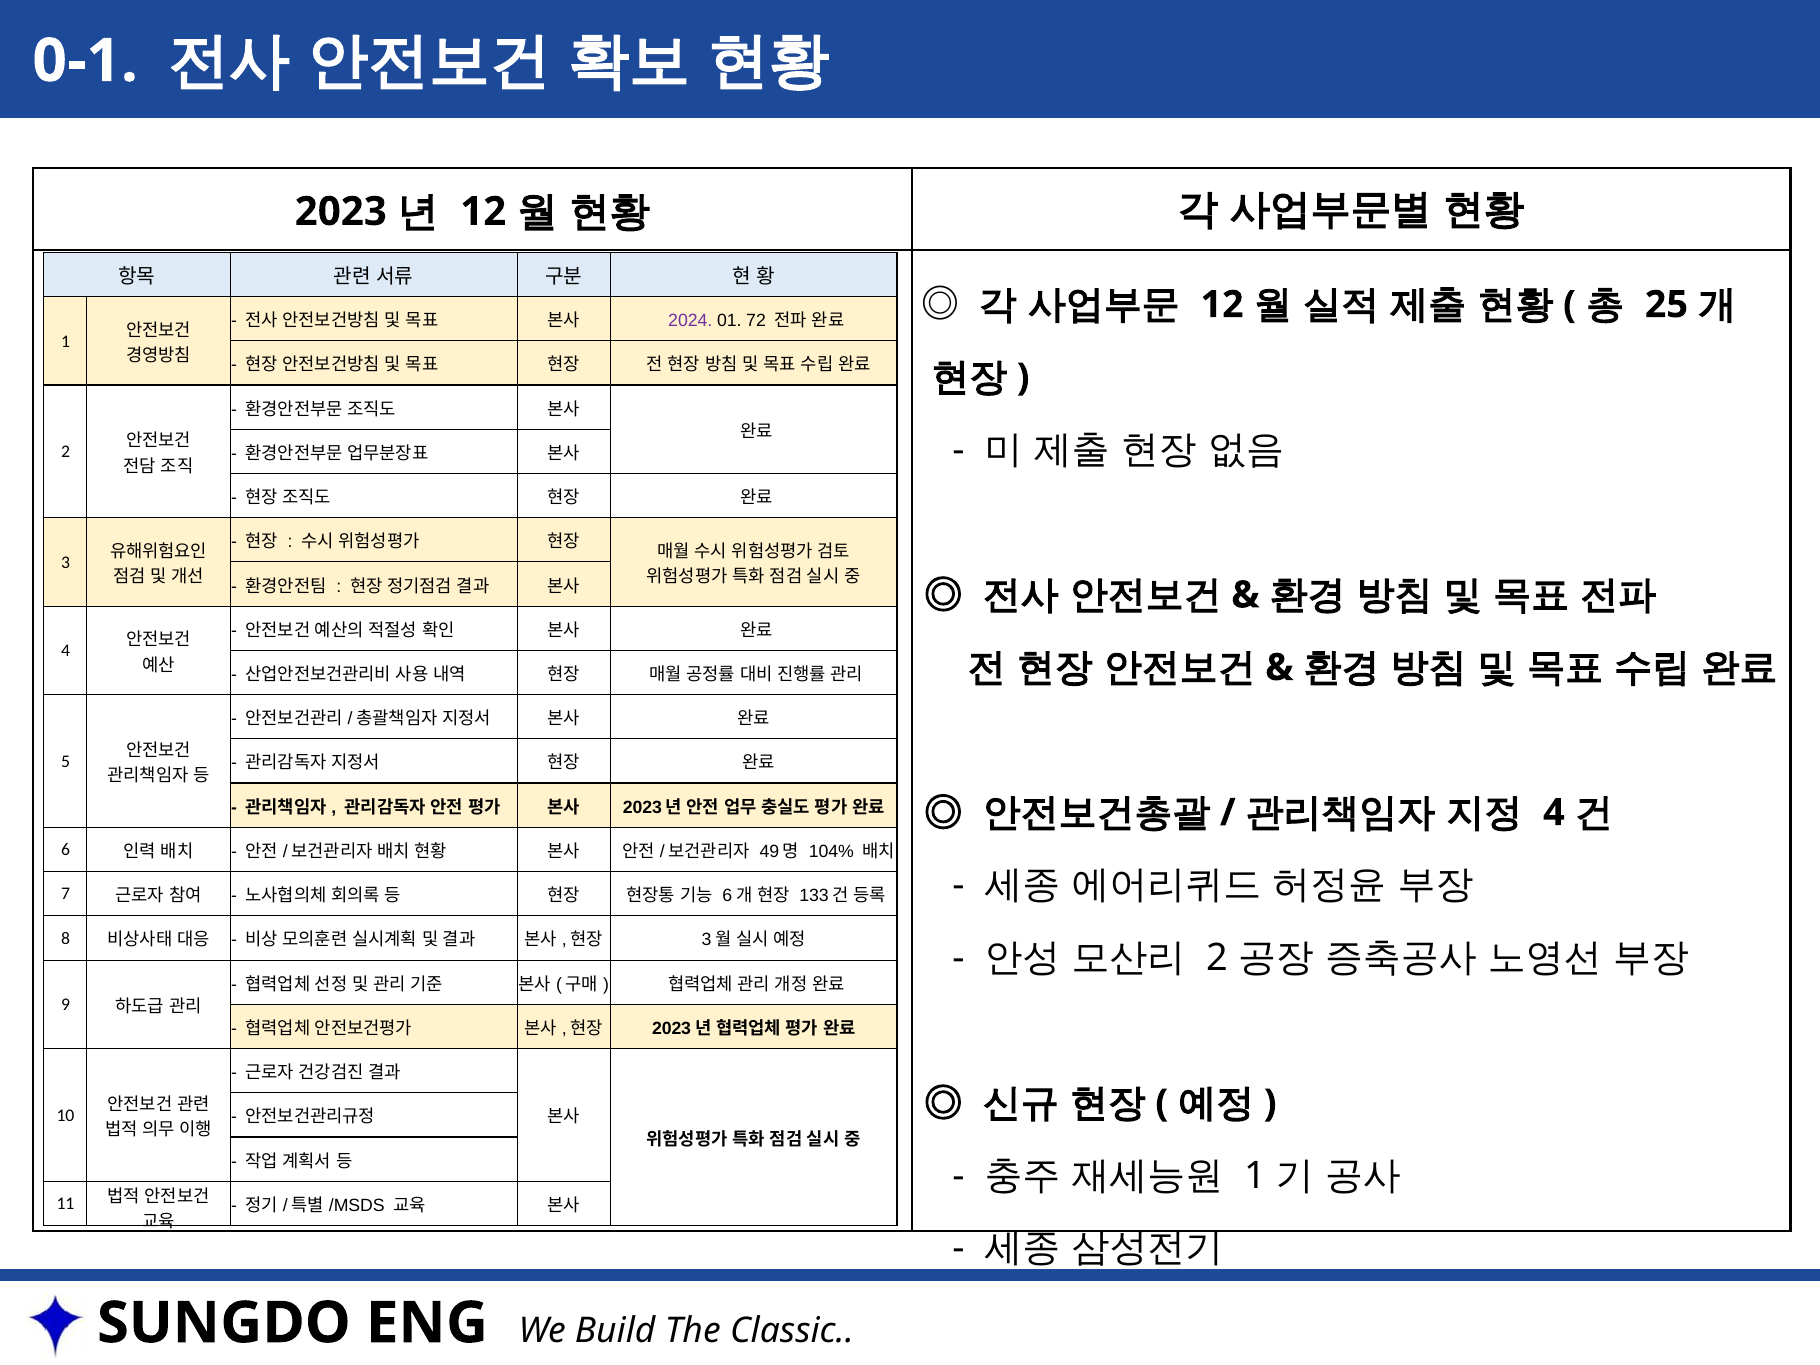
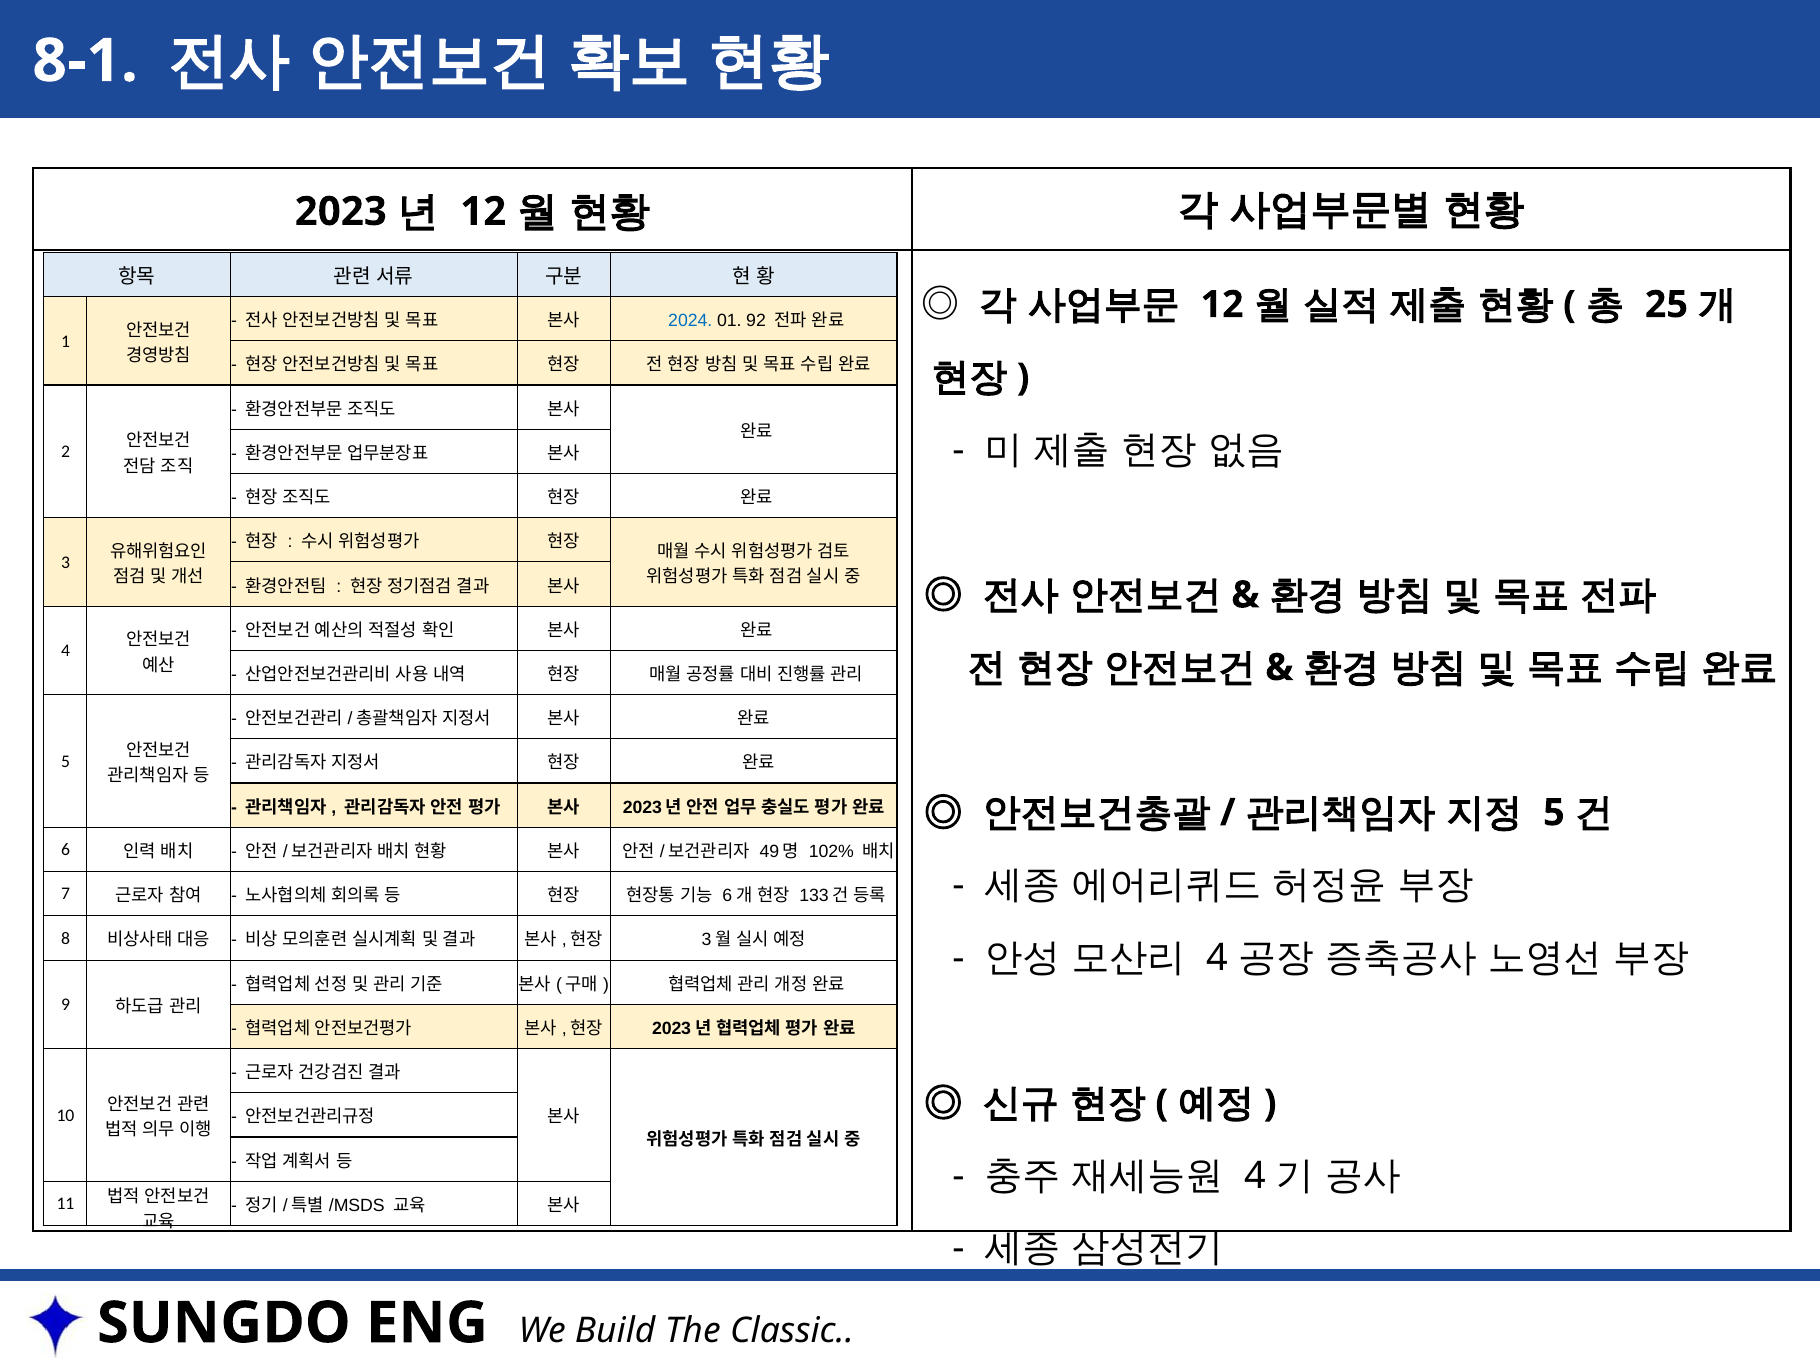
0-1: 0-1 -> 8-1
2024 colour: purple -> blue
72: 72 -> 92
4 at (1554, 813): 4 -> 5
104%: 104% -> 102%
2 at (1217, 958): 2 -> 4
1 at (1255, 1176): 1 -> 4
